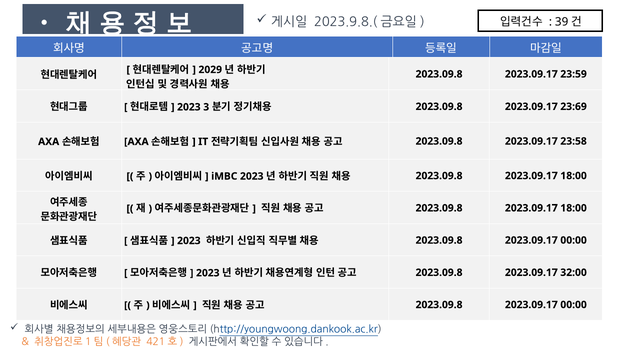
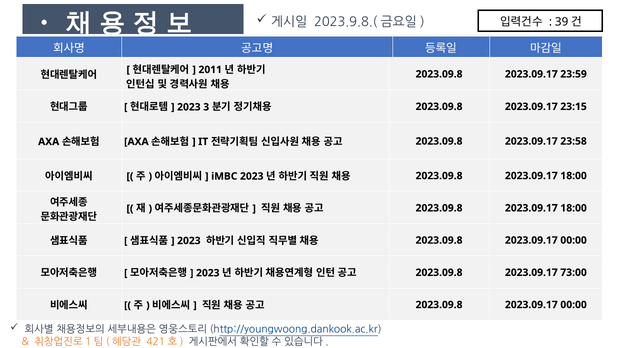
2029: 2029 -> 2011
23:69: 23:69 -> 23:15
32:00: 32:00 -> 73:00
